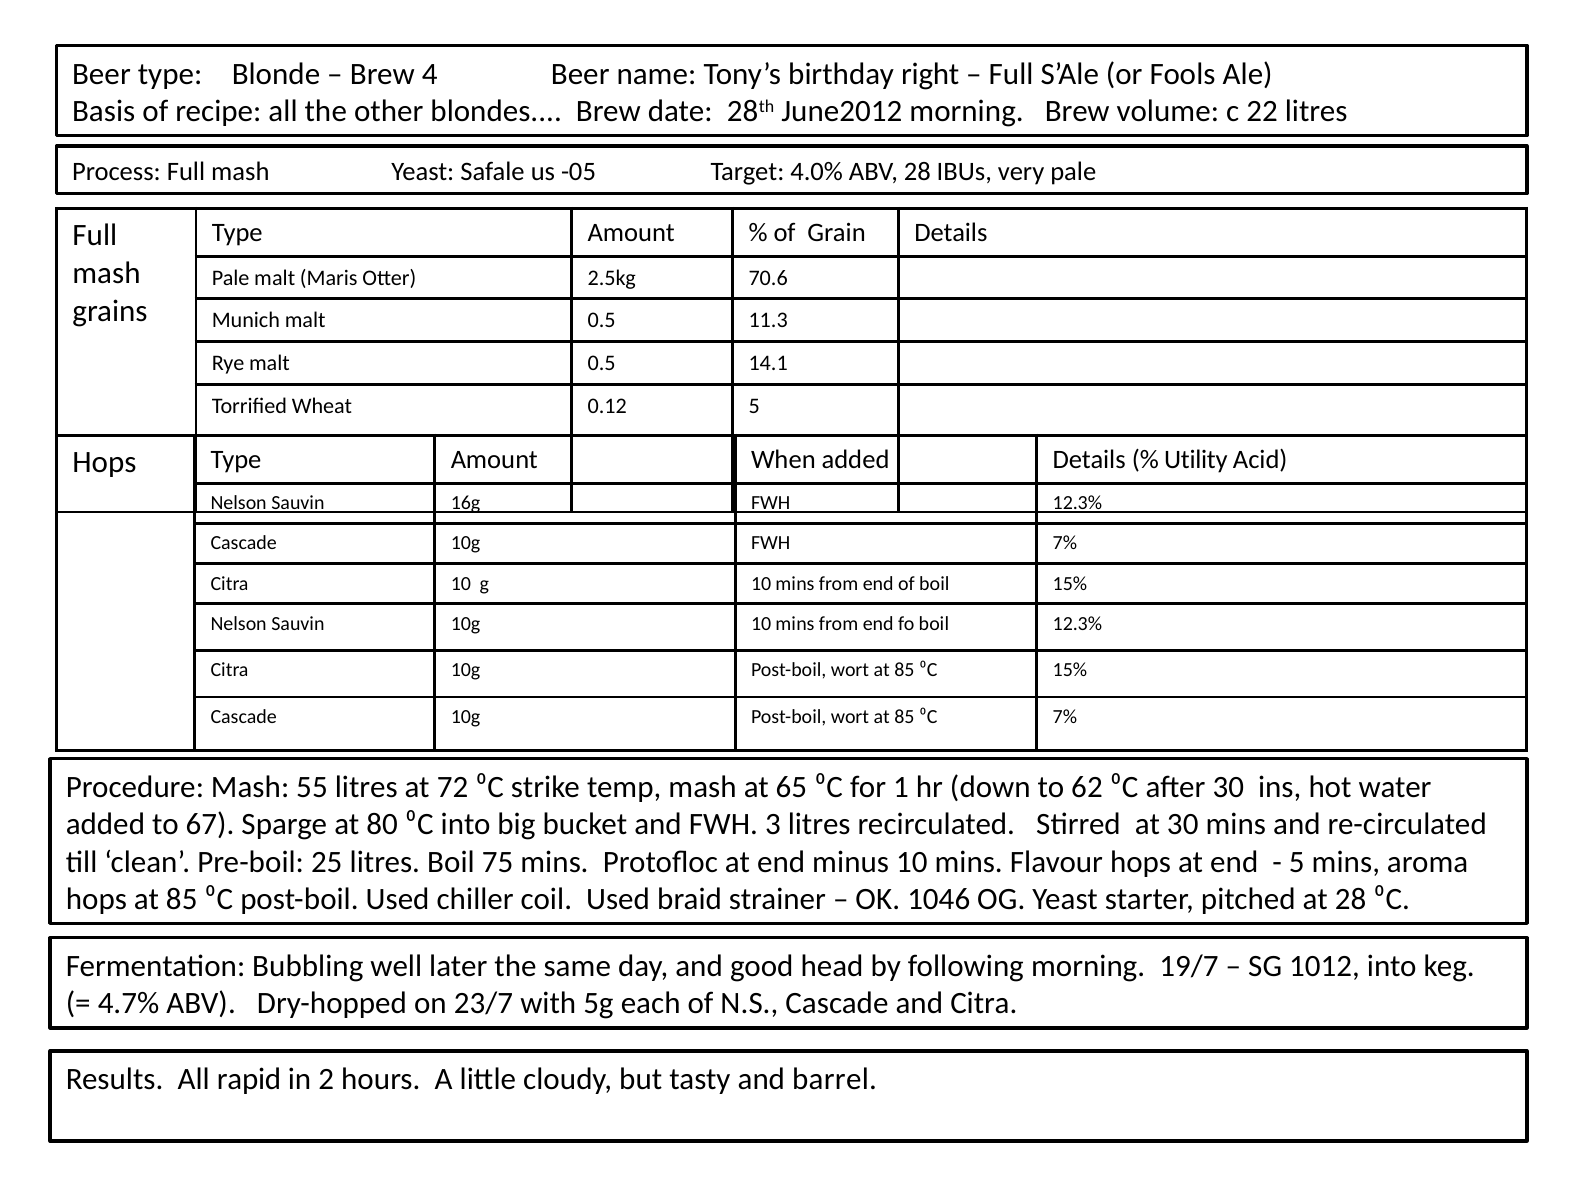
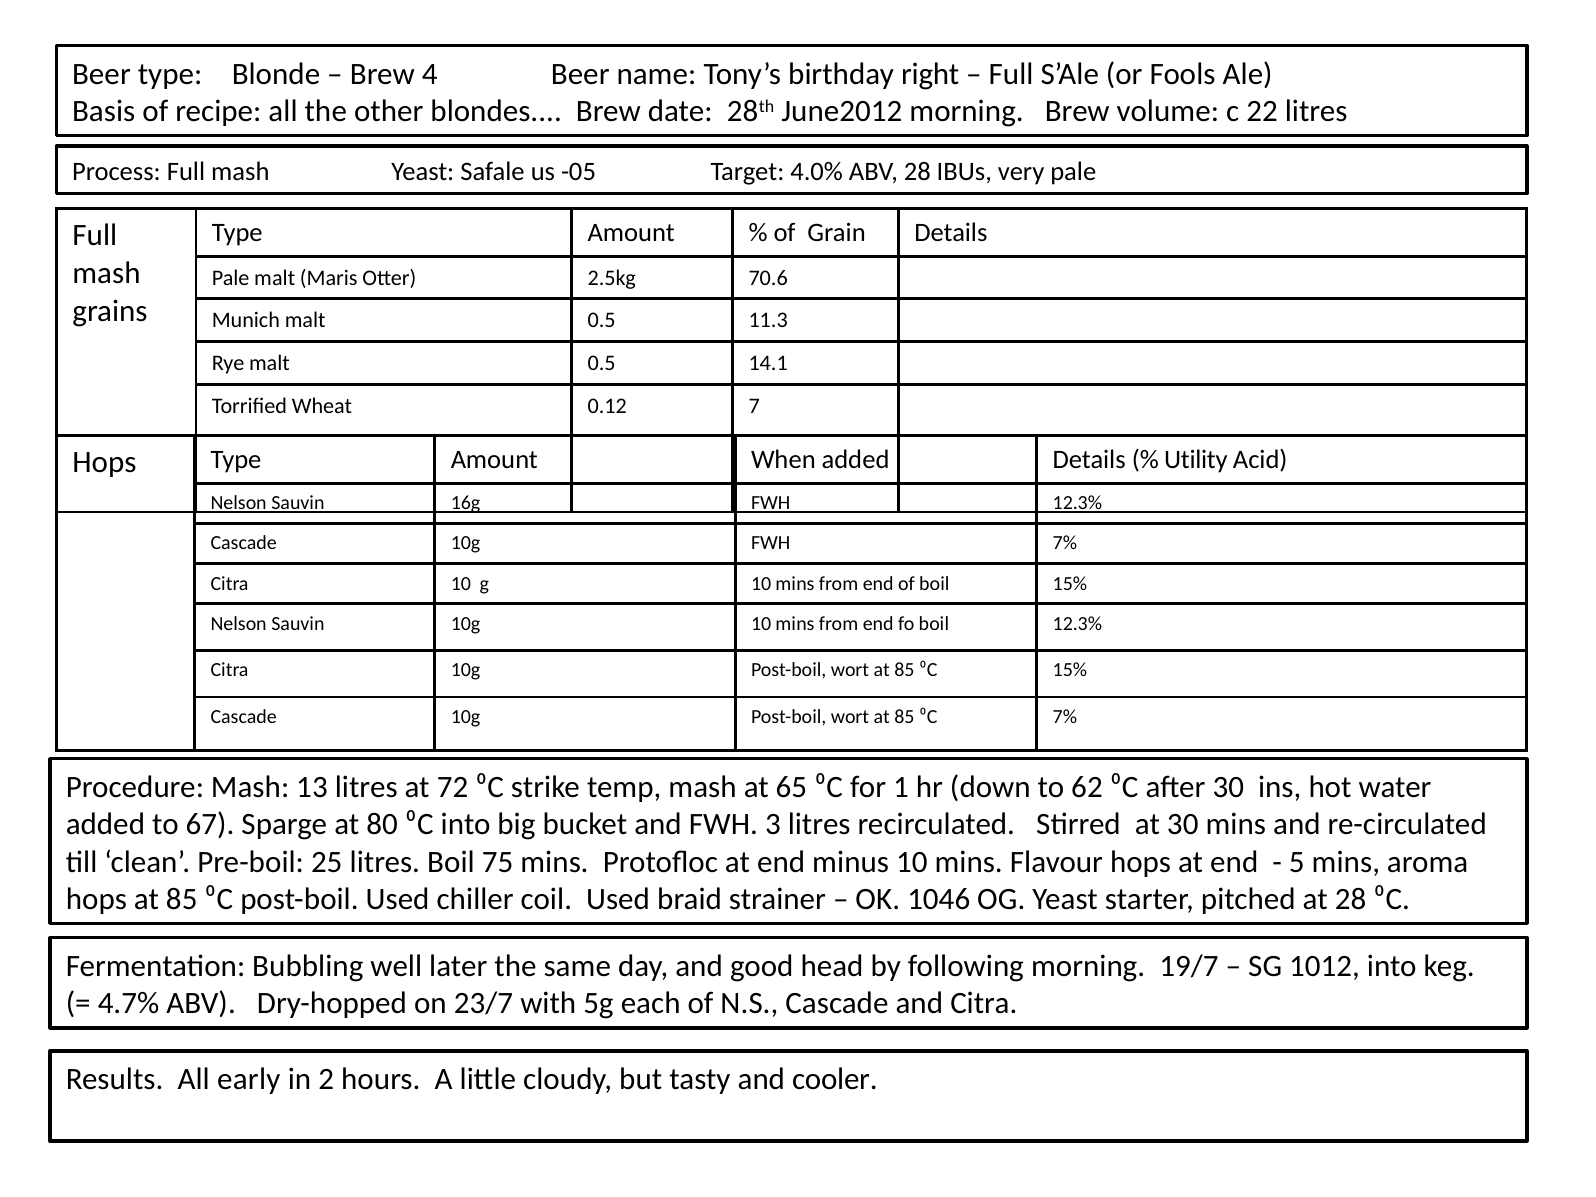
0.12 5: 5 -> 7
55: 55 -> 13
rapid: rapid -> early
barrel: barrel -> cooler
